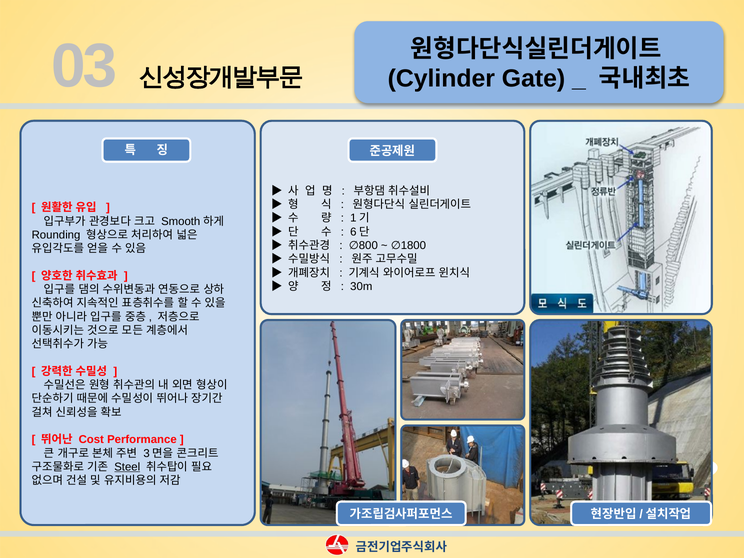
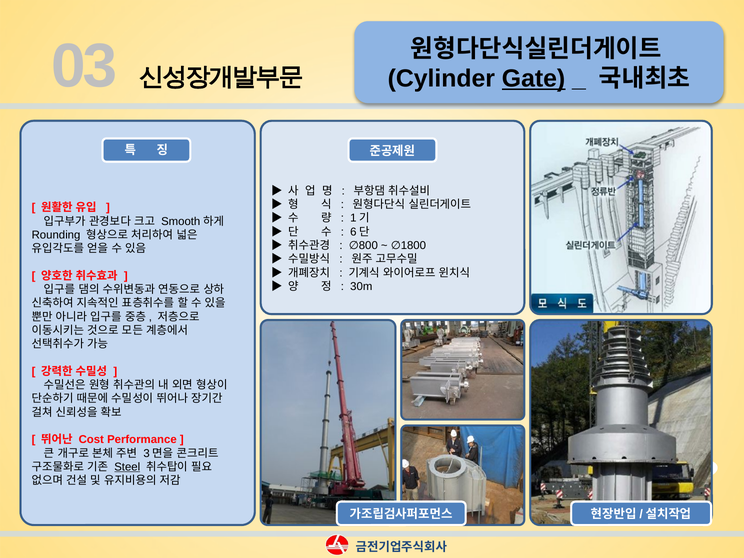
Gate underline: none -> present
